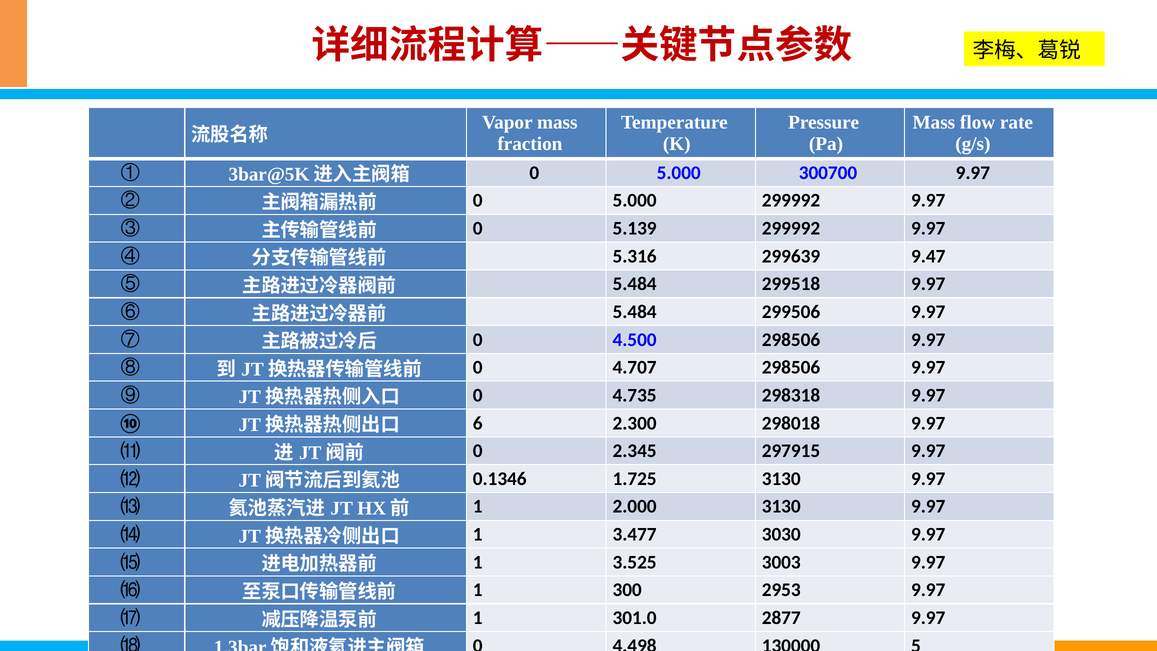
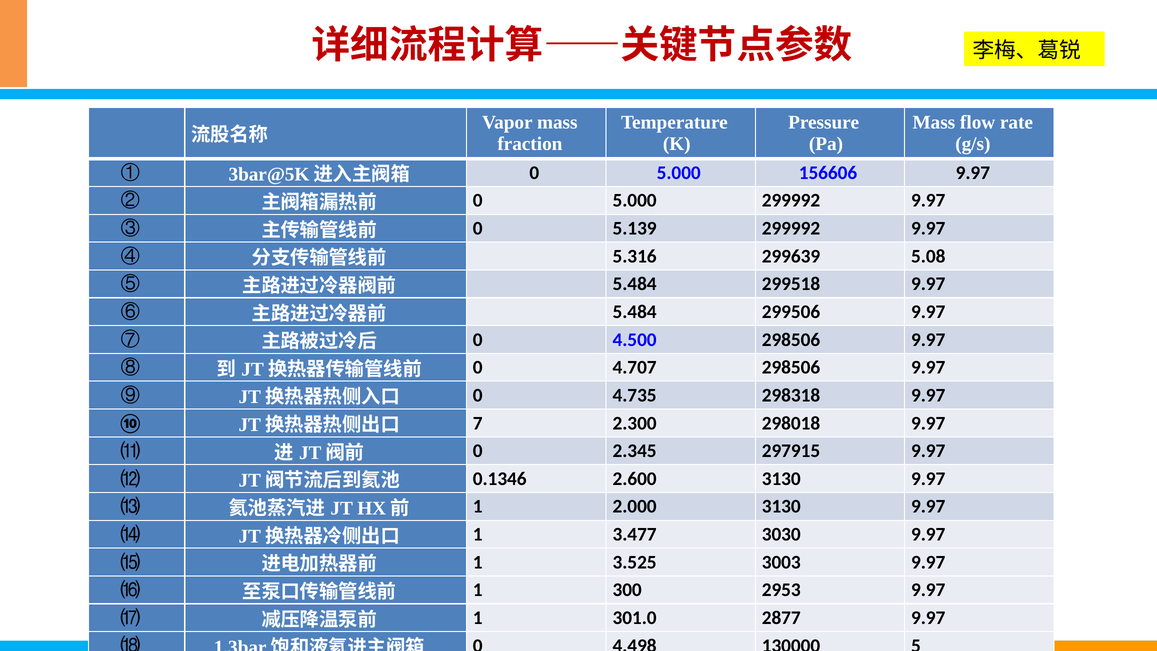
300700: 300700 -> 156606
9.47: 9.47 -> 5.08
6: 6 -> 7
1.725: 1.725 -> 2.600
